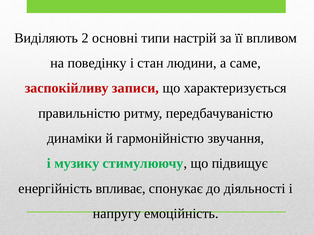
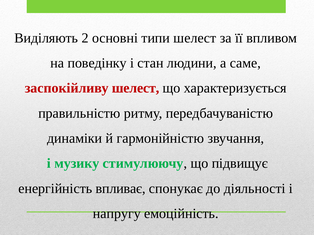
типи настрій: настрій -> шелест
заспокійливу записи: записи -> шелест
